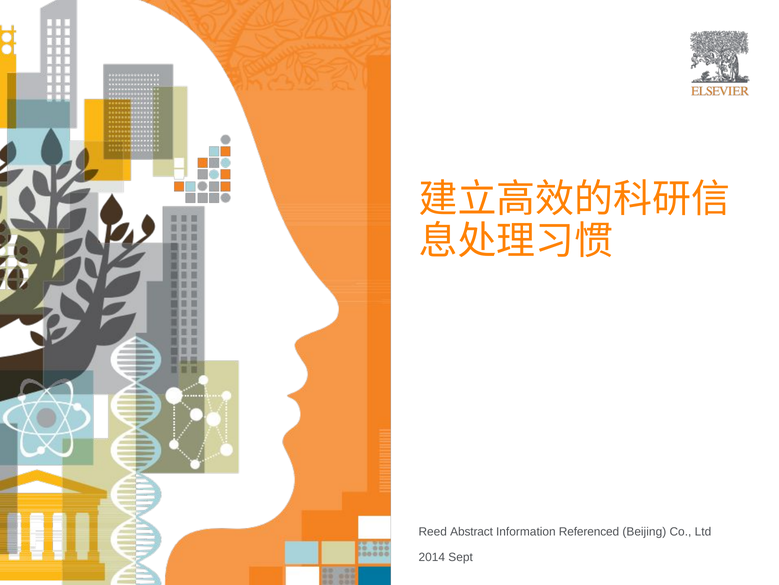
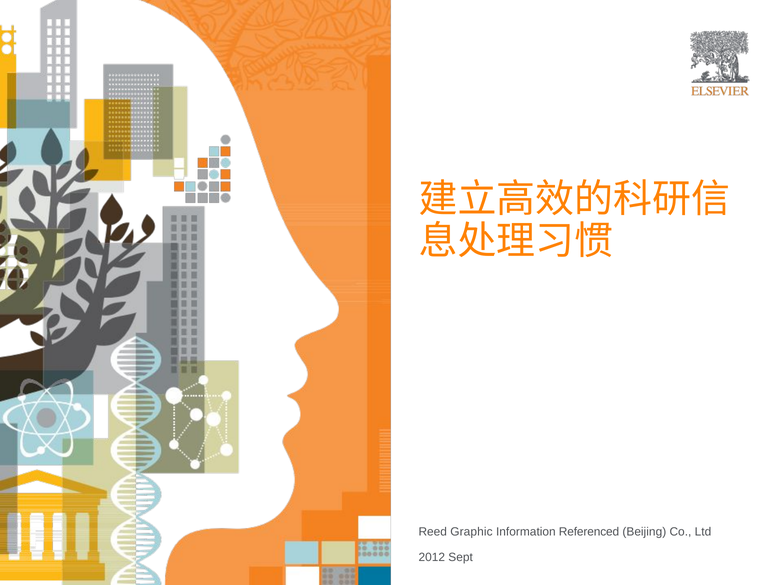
Abstract: Abstract -> Graphic
2014: 2014 -> 2012
